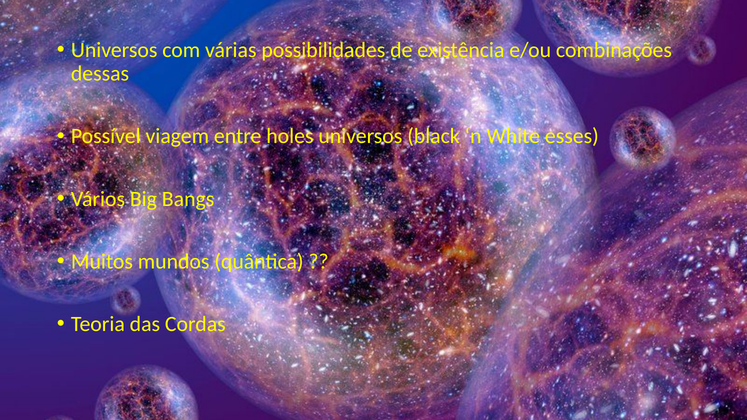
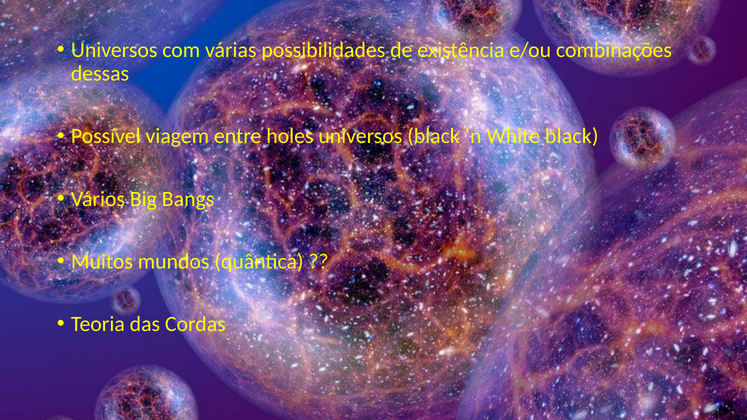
White esses: esses -> black
